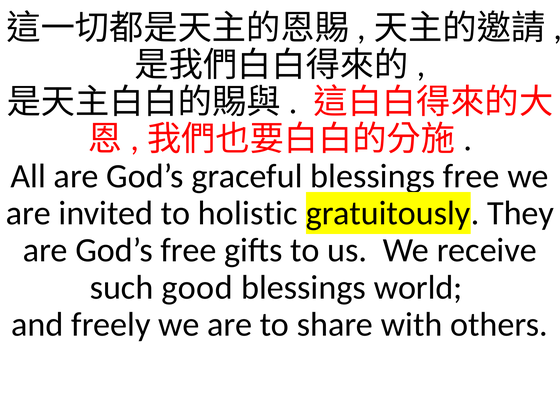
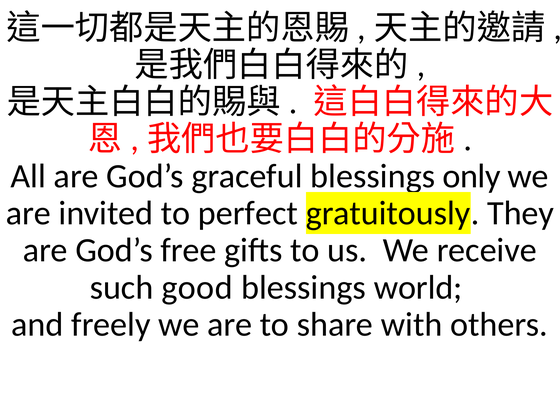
free at (471, 176): free -> only
holistic: holistic -> perfect
